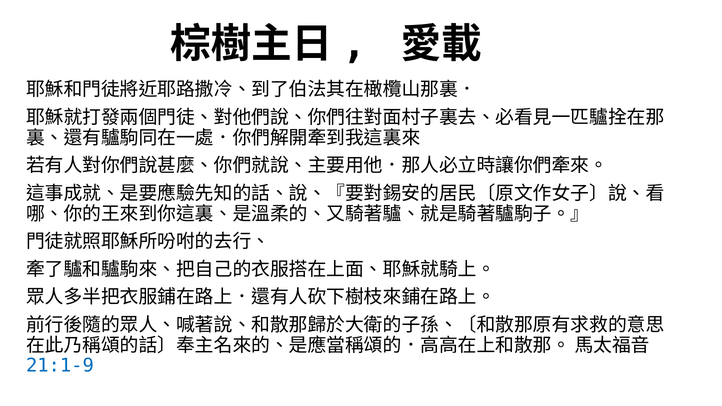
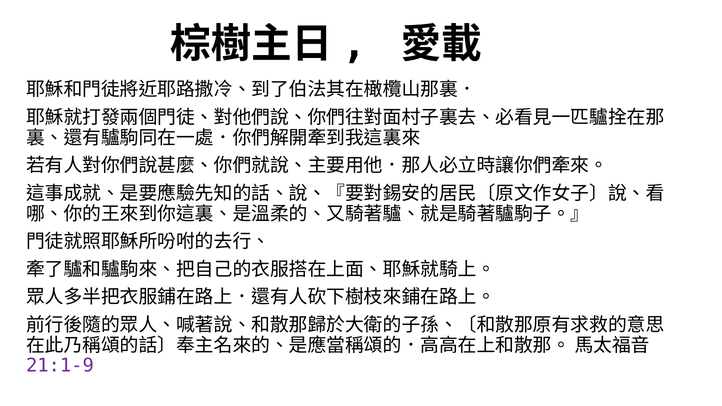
21:1-9 colour: blue -> purple
